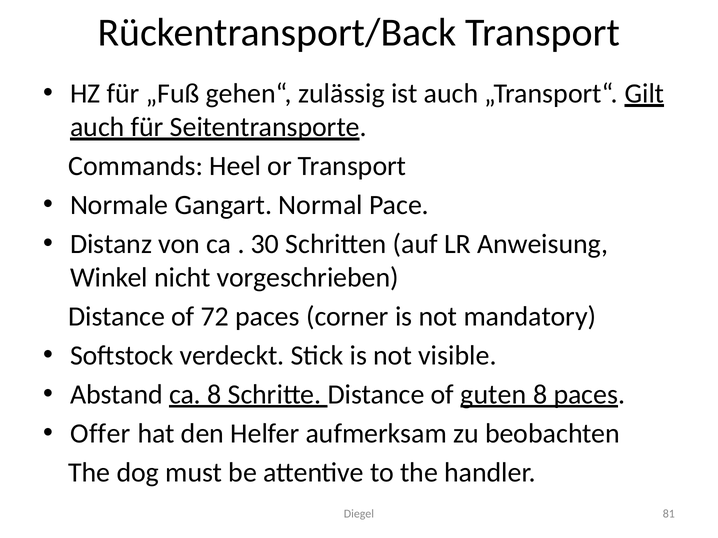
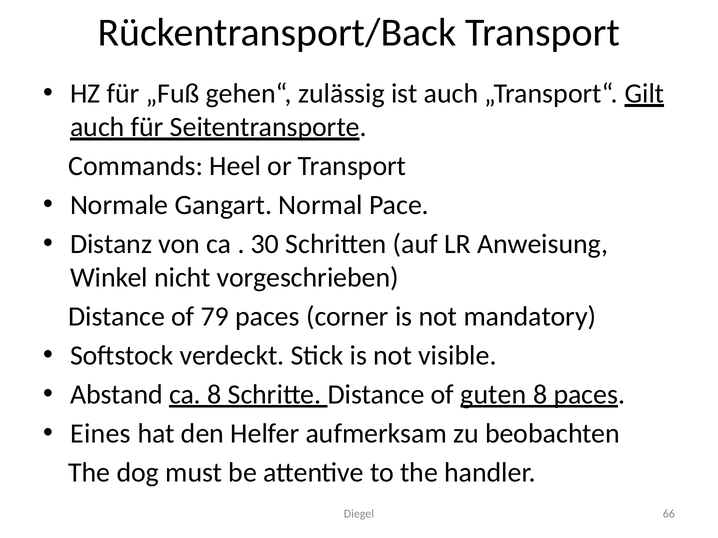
72: 72 -> 79
Offer: Offer -> Eines
81: 81 -> 66
